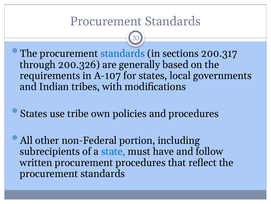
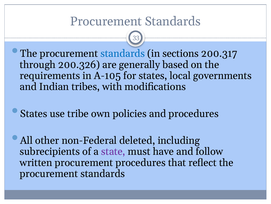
A-107: A-107 -> A-105
portion: portion -> deleted
state colour: blue -> purple
